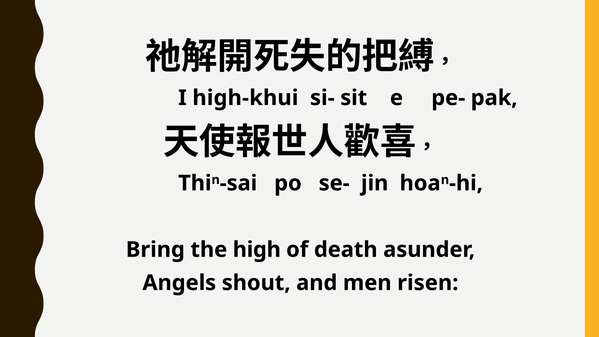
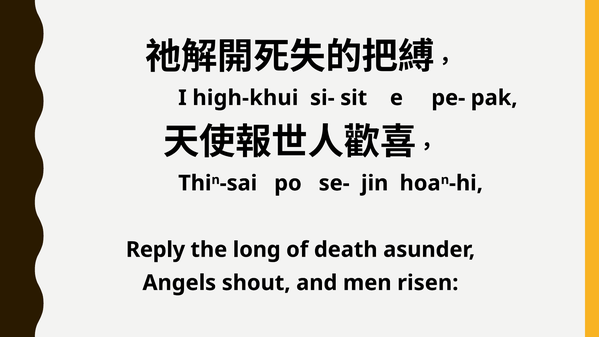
Bring: Bring -> Reply
high: high -> long
